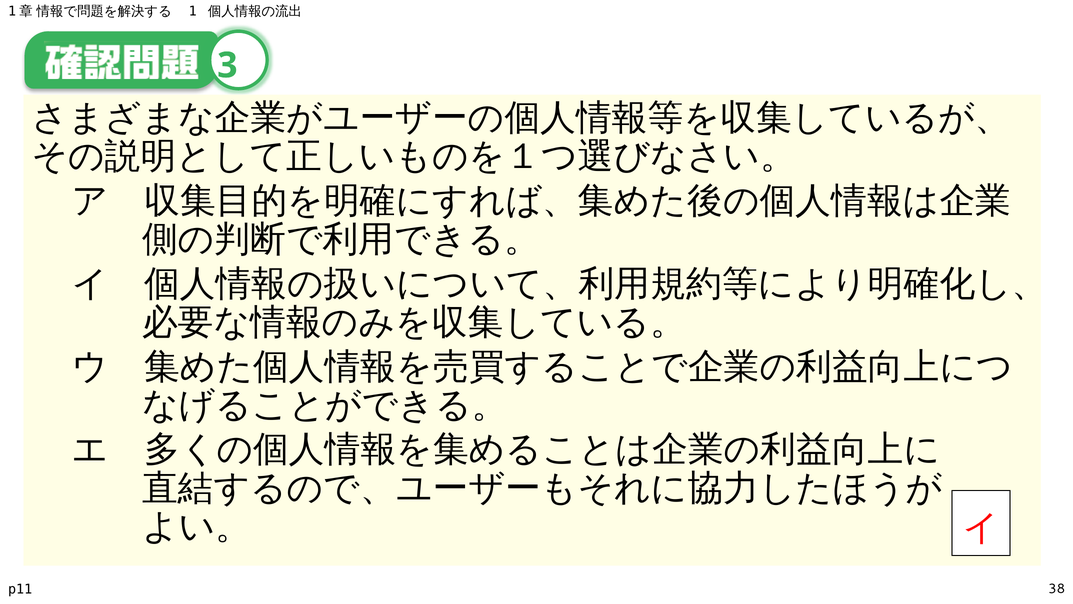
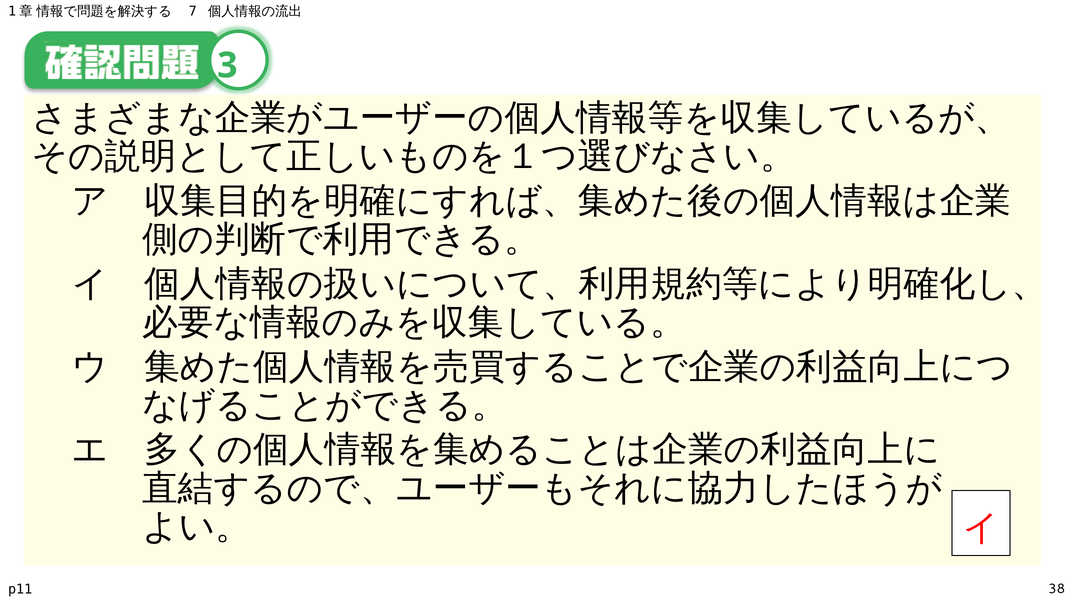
1: 1 -> 7
